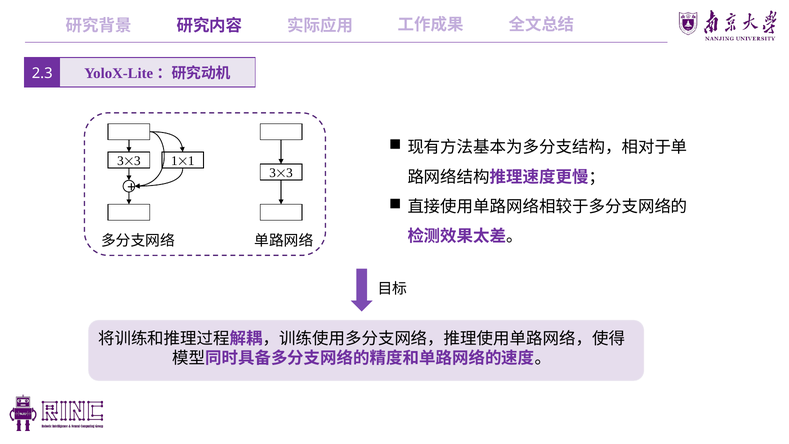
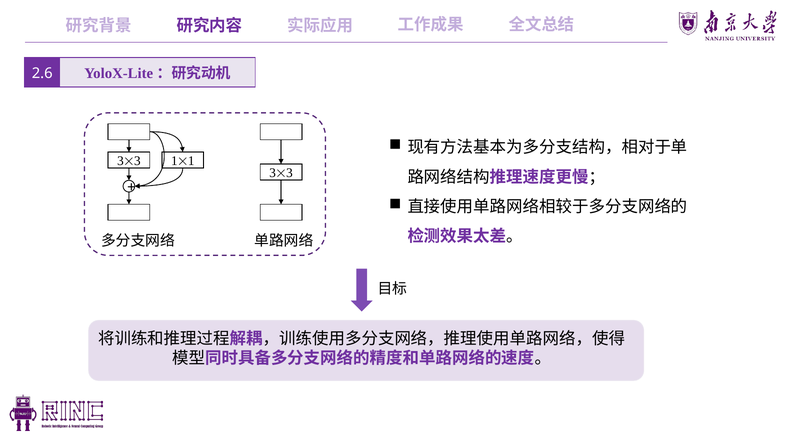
2.3: 2.3 -> 2.6
